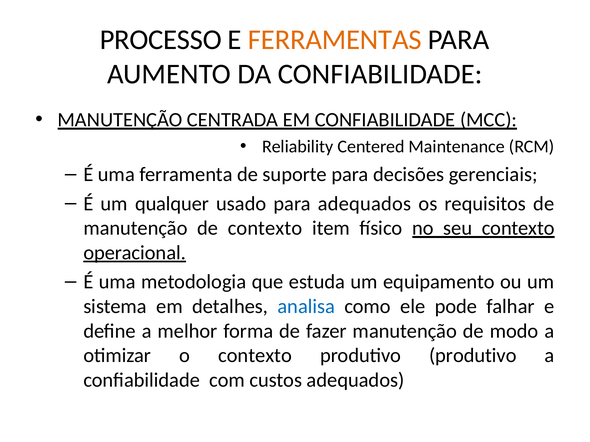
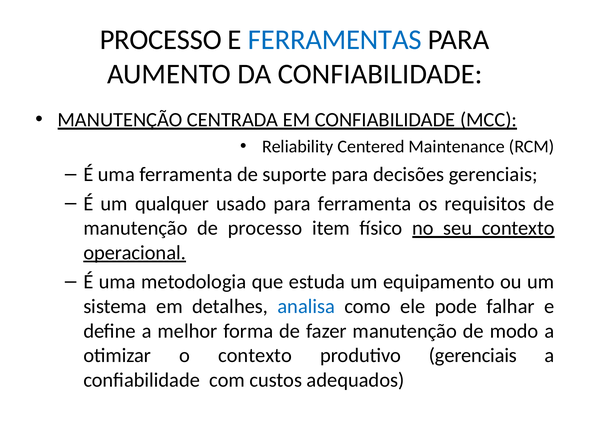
FERRAMENTAS colour: orange -> blue
para adequados: adequados -> ferramenta
de contexto: contexto -> processo
produtivo produtivo: produtivo -> gerenciais
